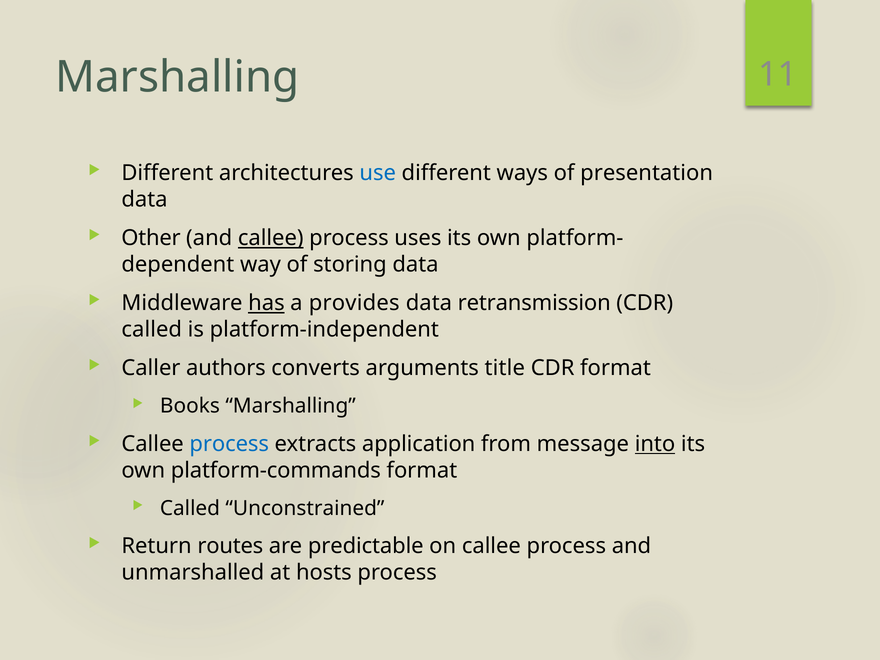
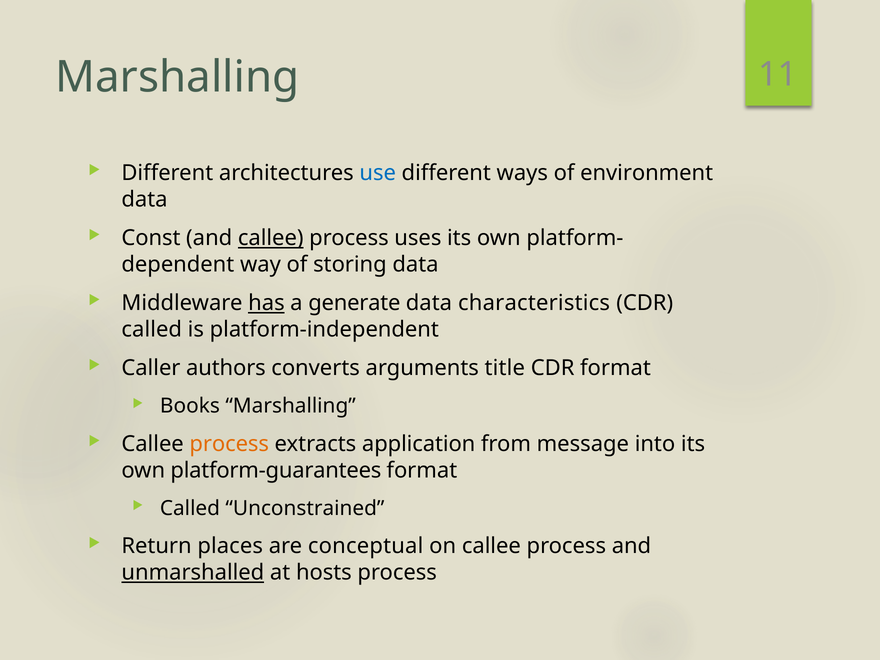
presentation: presentation -> environment
Other: Other -> Const
provides: provides -> generate
retransmission: retransmission -> characteristics
process at (229, 444) colour: blue -> orange
into underline: present -> none
platform-commands: platform-commands -> platform-guarantees
routes: routes -> places
predictable: predictable -> conceptual
unmarshalled underline: none -> present
